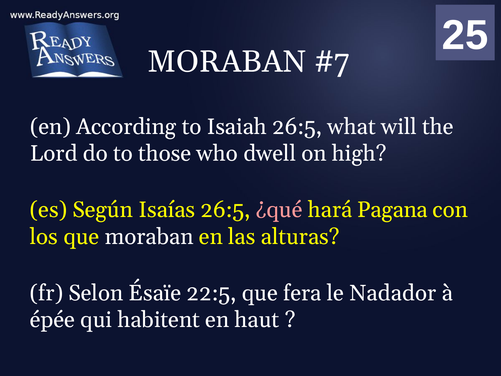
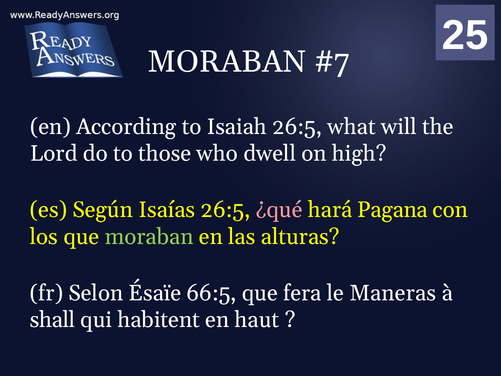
moraban at (149, 237) colour: white -> light green
22:5: 22:5 -> 66:5
Nadador: Nadador -> Maneras
épée: épée -> shall
